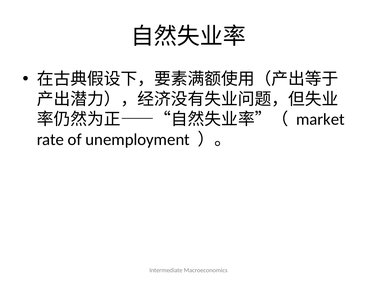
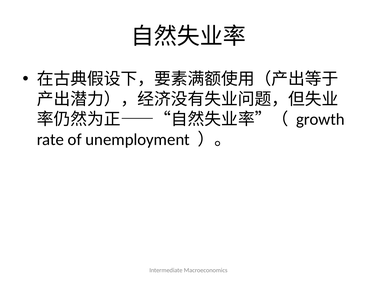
market: market -> growth
